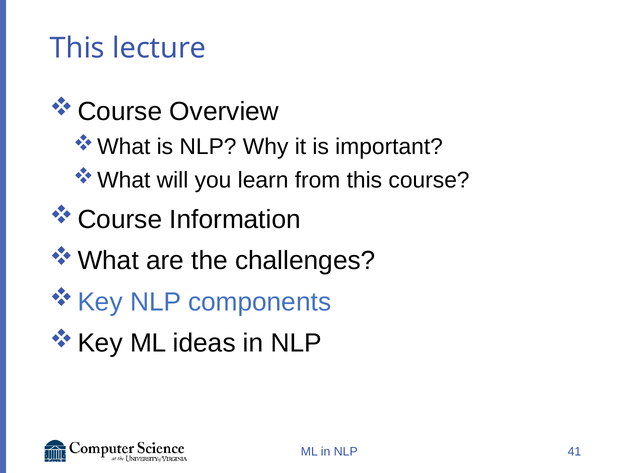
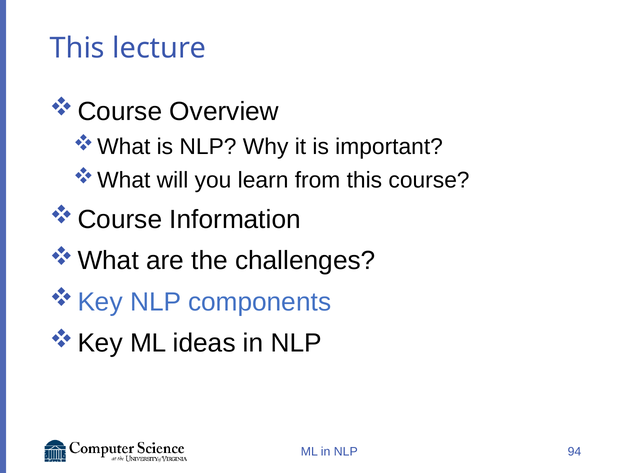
41: 41 -> 94
